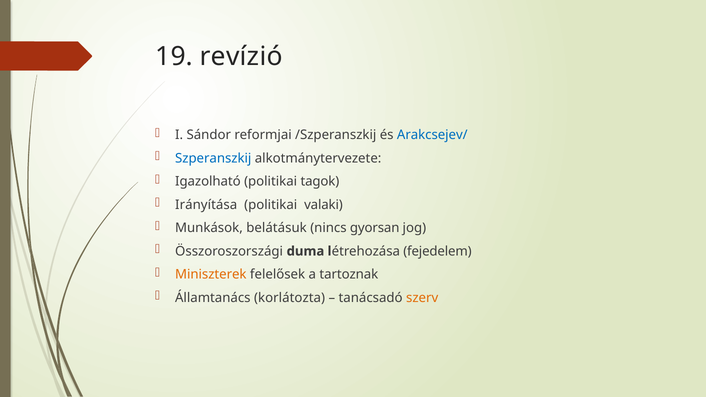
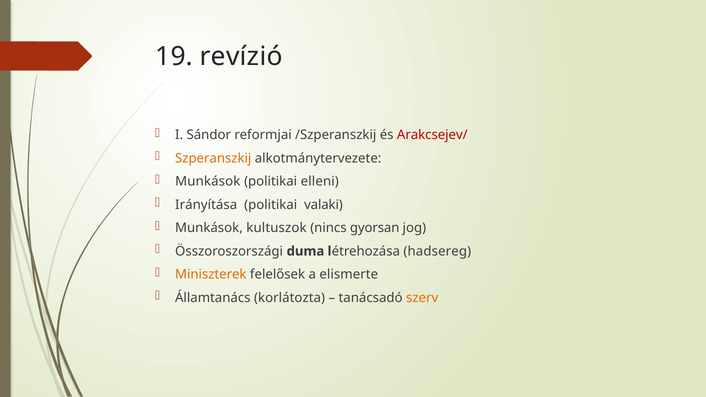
Arakcsejev/ colour: blue -> red
Szperanszkij colour: blue -> orange
Igazolható at (208, 182): Igazolható -> Munkások
tagok: tagok -> elleni
belátásuk: belátásuk -> kultuszok
fejedelem: fejedelem -> hadsereg
tartoznak: tartoznak -> elismerte
